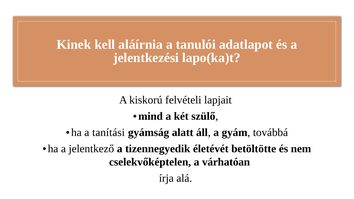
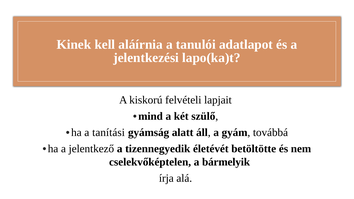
várhatóan: várhatóan -> bármelyik
